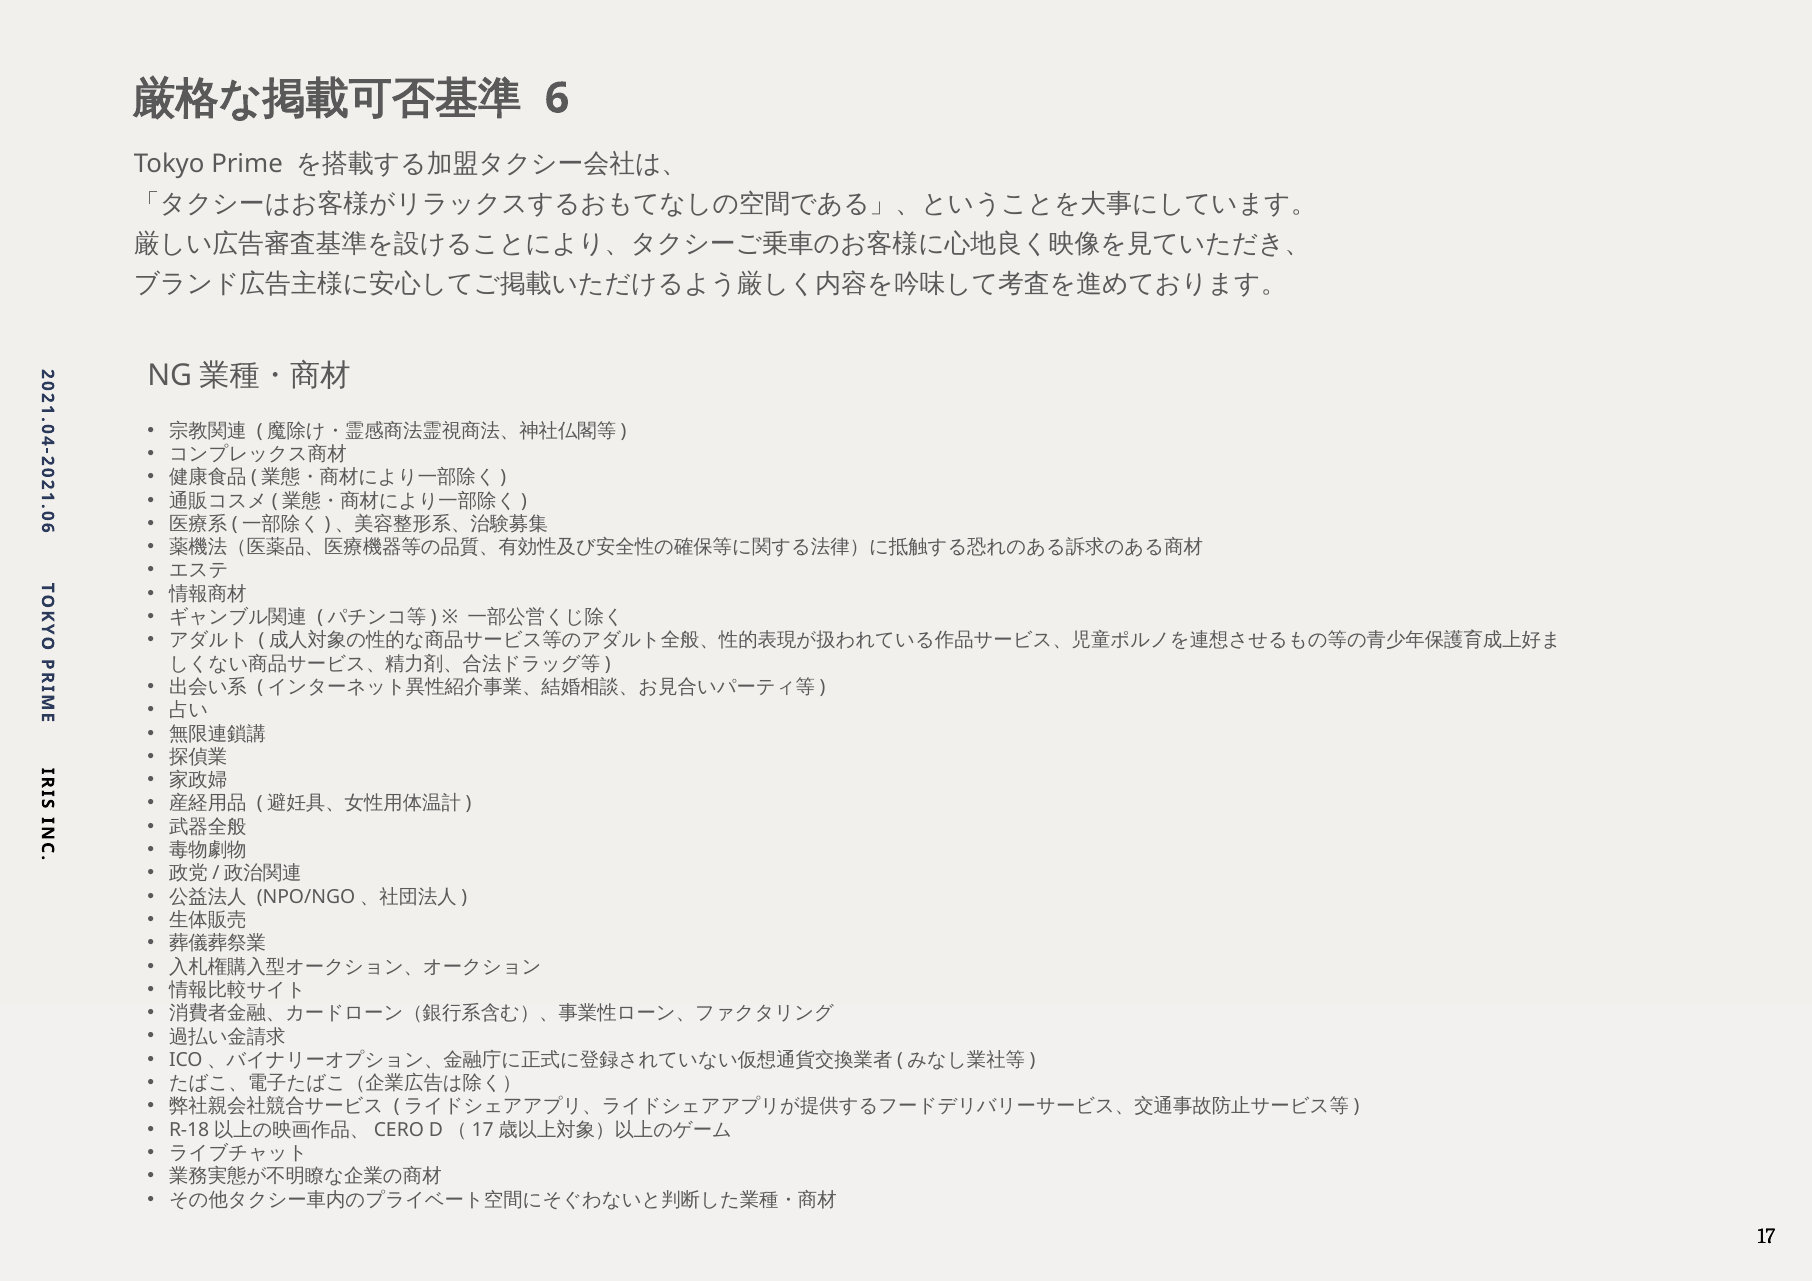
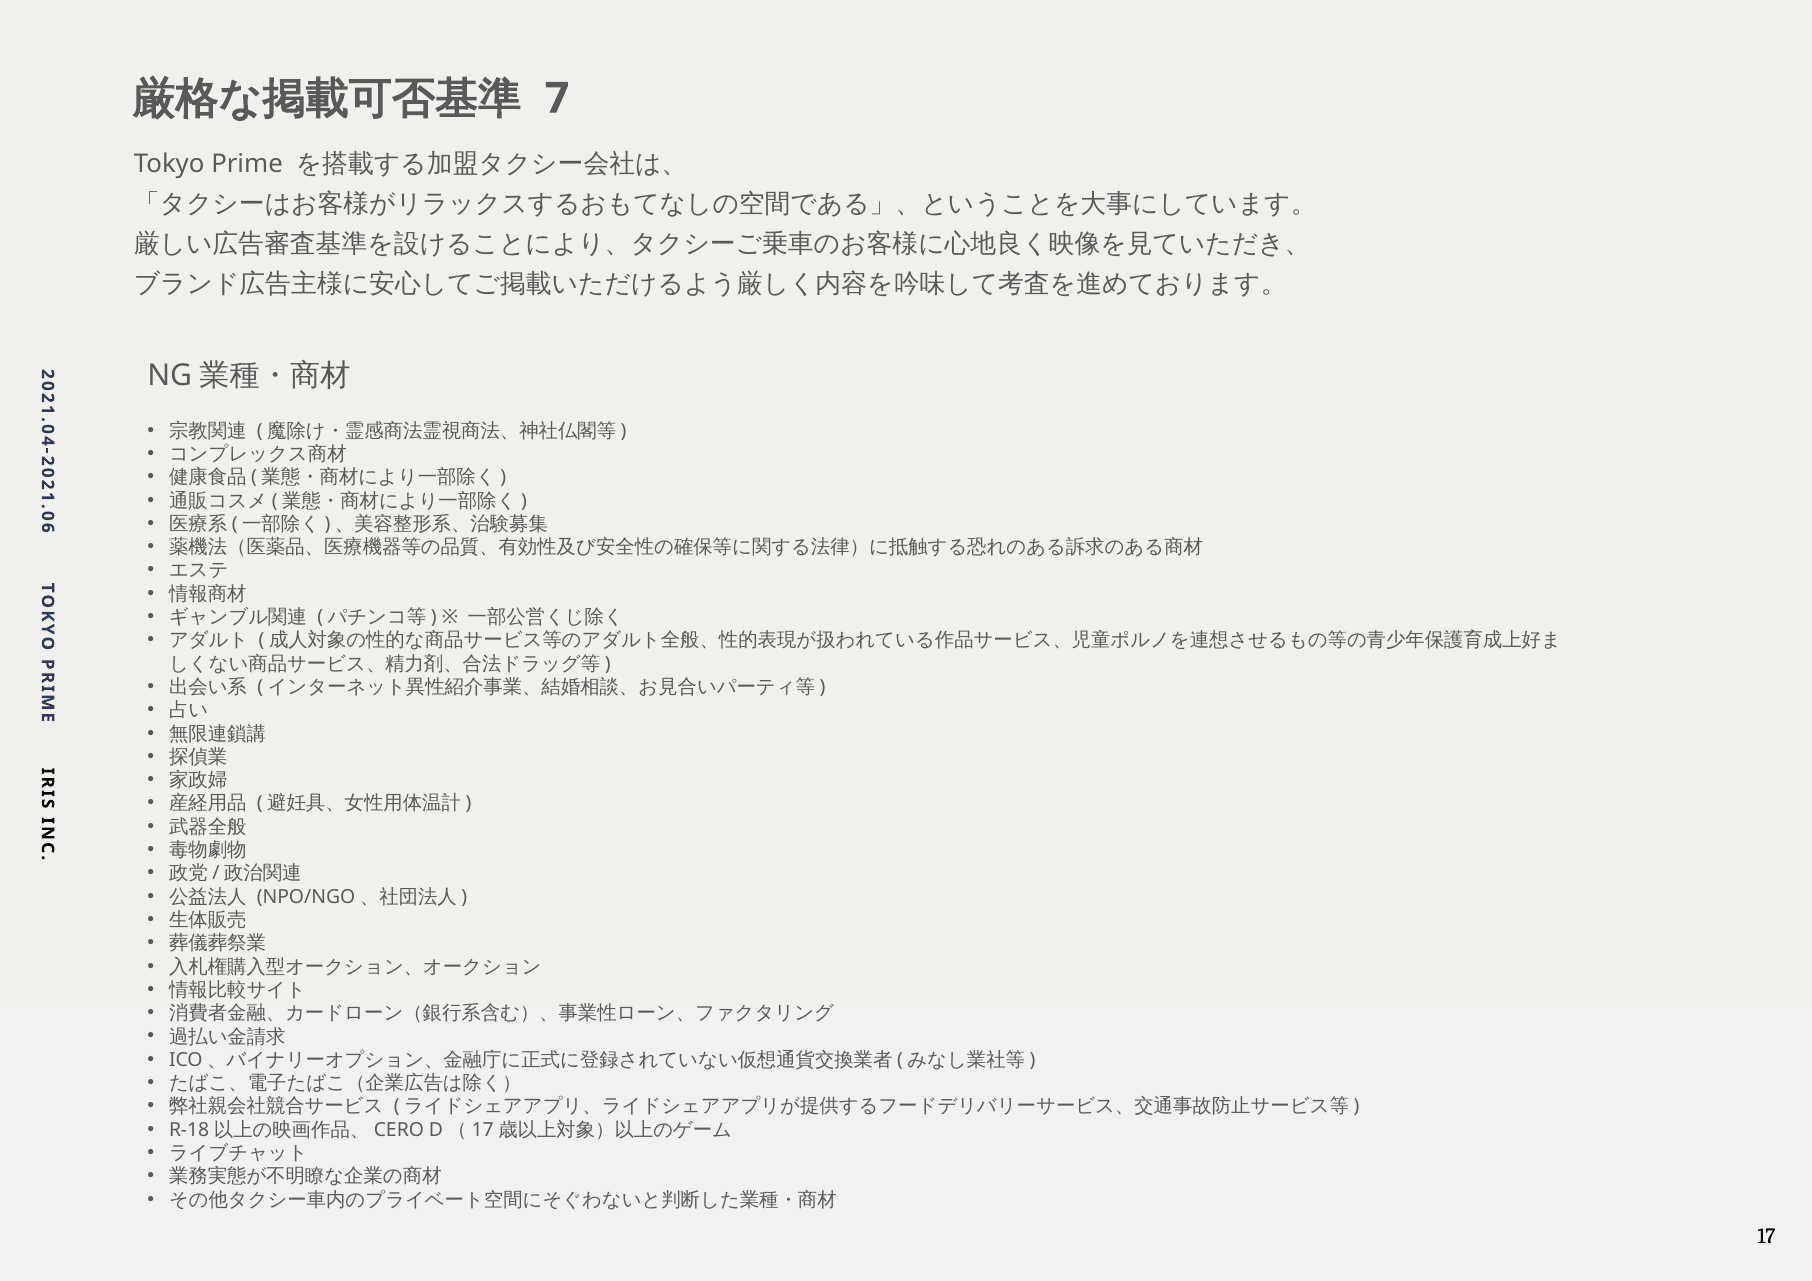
6 at (557, 98): 6 -> 7
